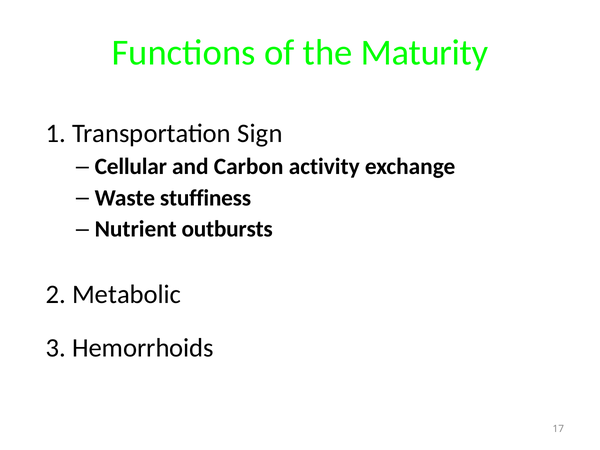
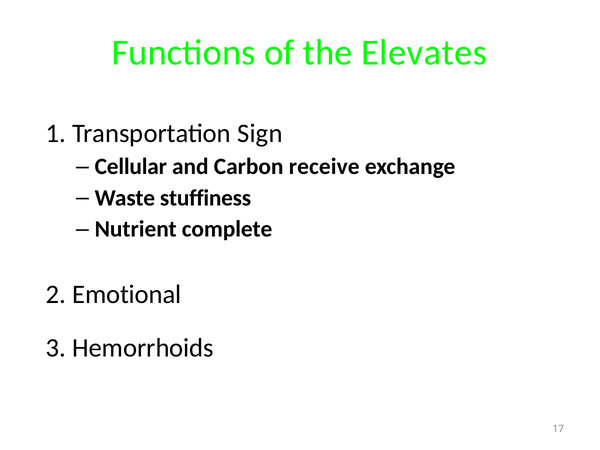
Maturity: Maturity -> Elevates
activity: activity -> receive
outbursts: outbursts -> complete
Metabolic: Metabolic -> Emotional
